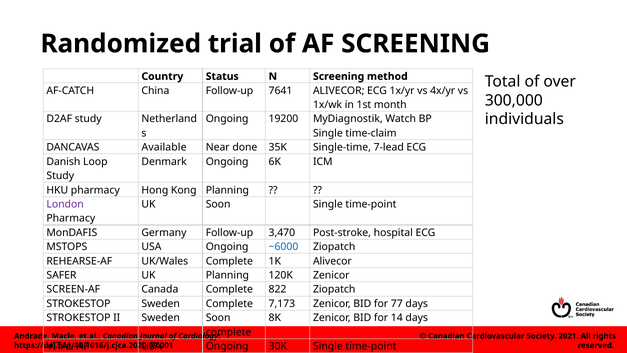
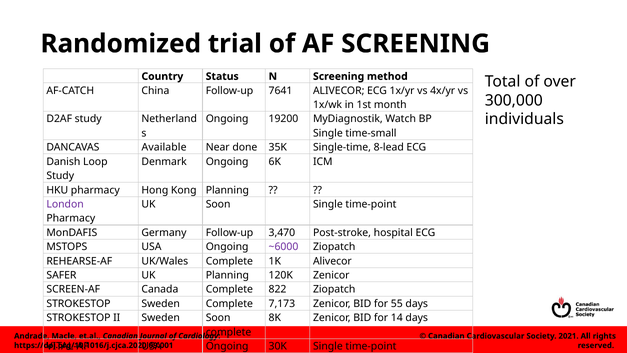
time-claim: time-claim -> time-small
7-lead: 7-lead -> 8-lead
~6000 colour: blue -> purple
77: 77 -> 55
